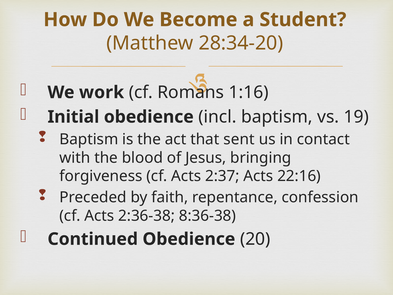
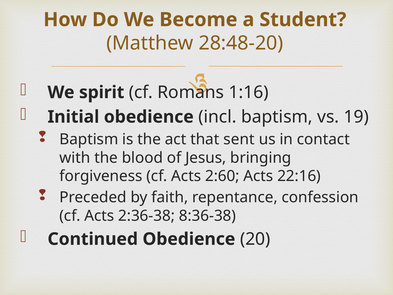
28:34-20: 28:34-20 -> 28:48-20
work: work -> spirit
2:37: 2:37 -> 2:60
